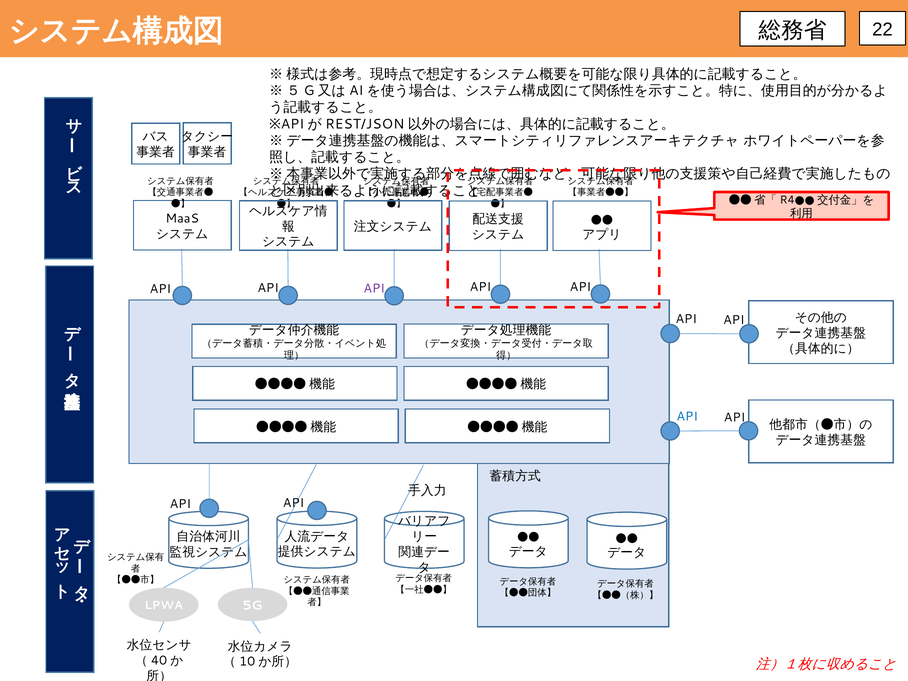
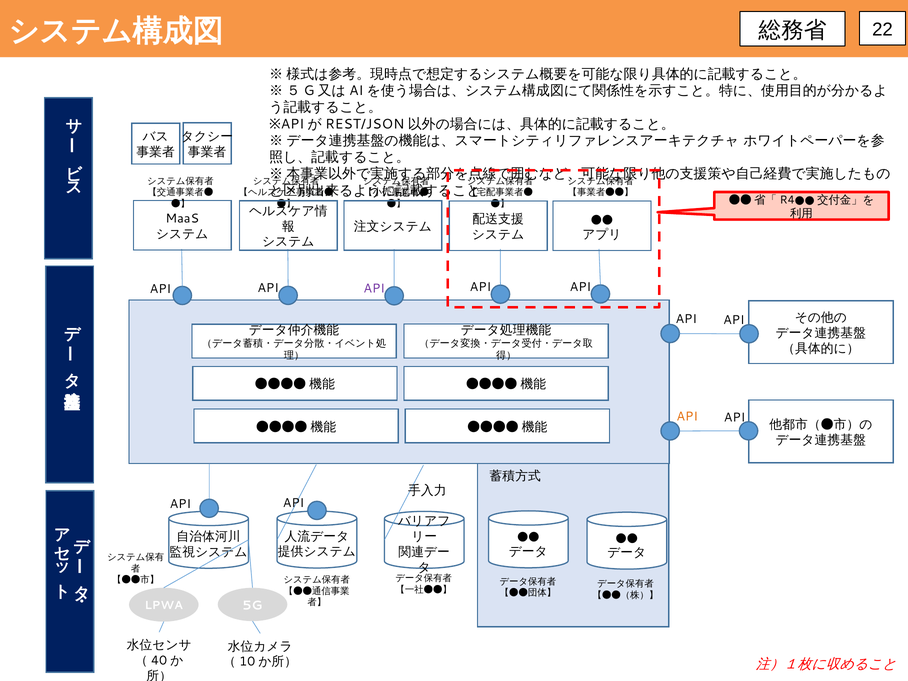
API at (687, 417) colour: blue -> orange
